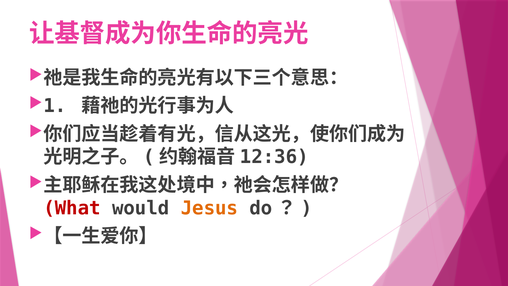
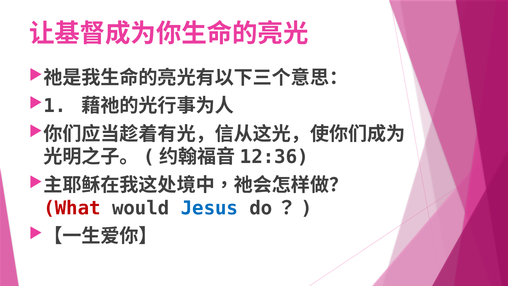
Jesus colour: orange -> blue
